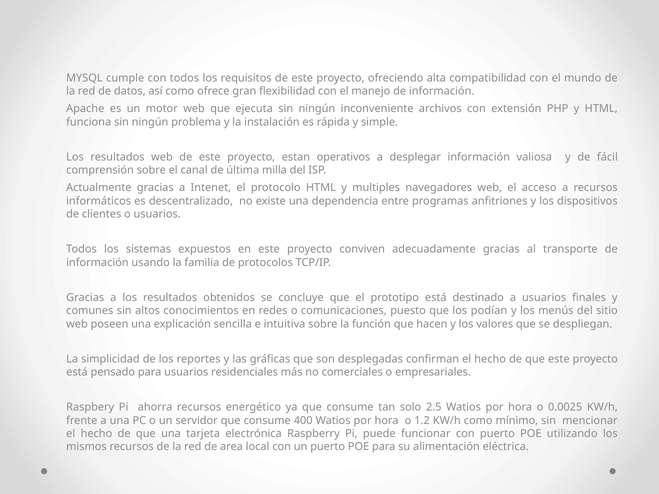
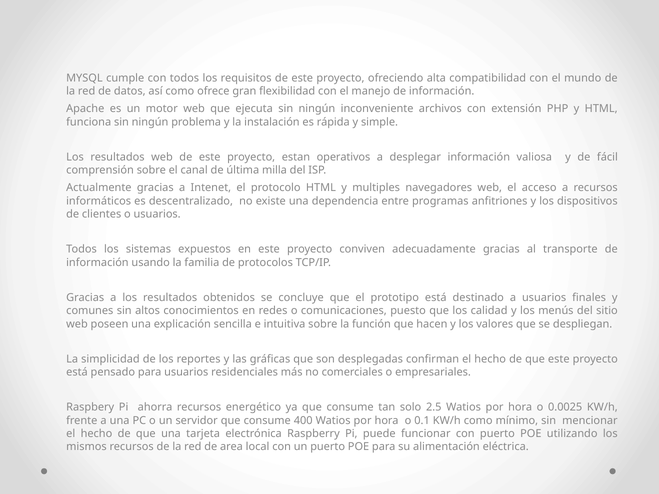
podían: podían -> calidad
1.2: 1.2 -> 0.1
